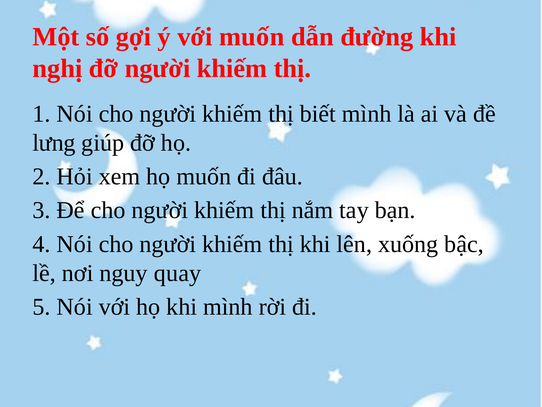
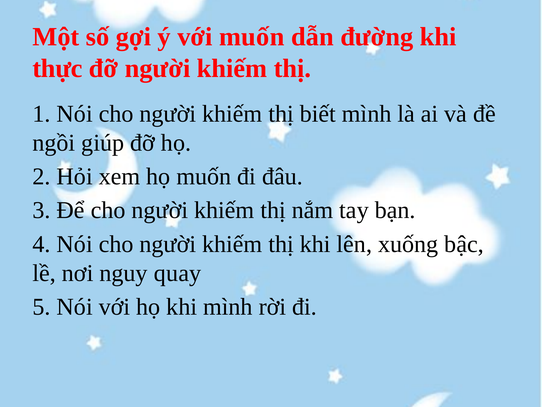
nghị: nghị -> thực
lưng: lưng -> ngồi
